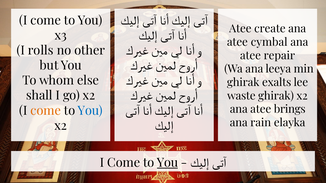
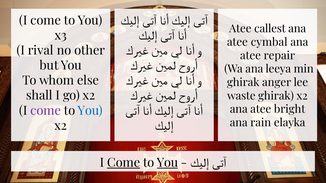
create: create -> callest
rolls: rolls -> rival
exalts: exalts -> anger
brings: brings -> bright
come at (46, 111) colour: orange -> purple
Come at (124, 163) underline: none -> present
